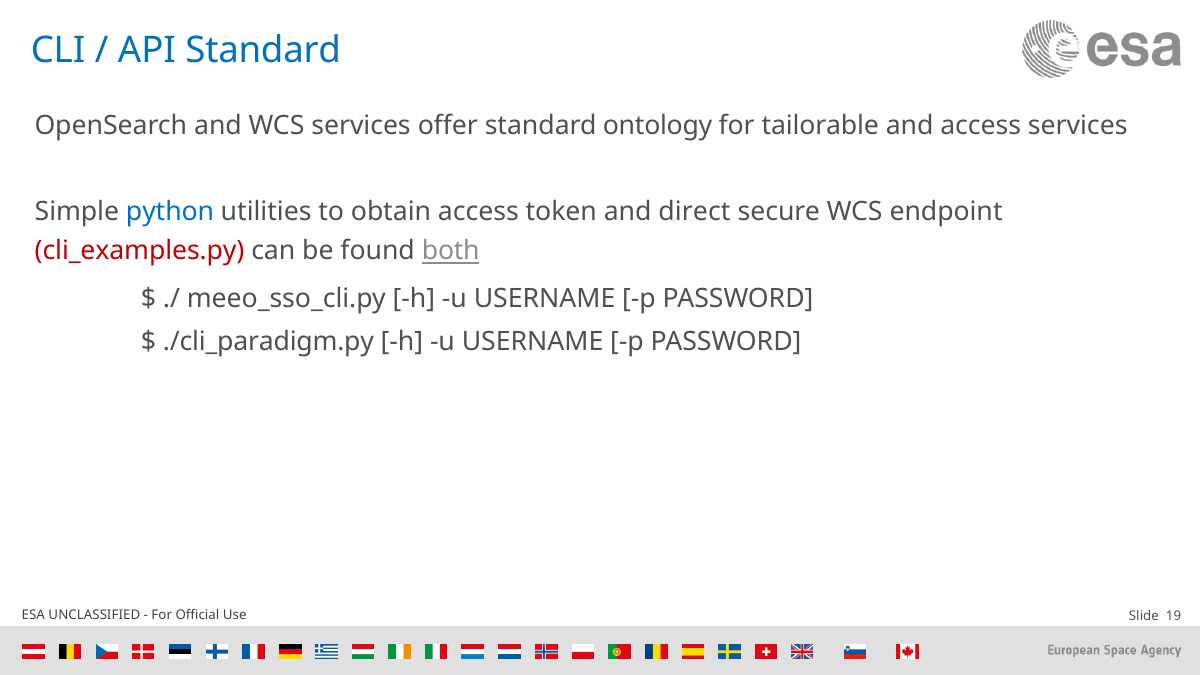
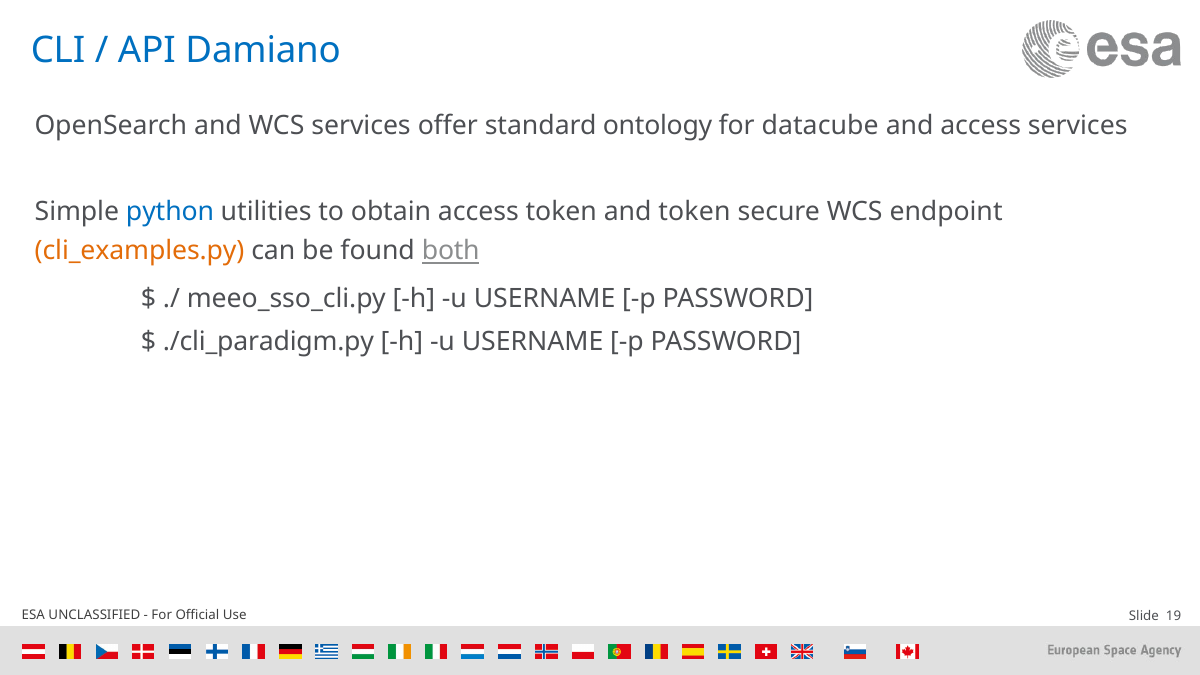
API Standard: Standard -> Damiano
tailorable: tailorable -> datacube
and direct: direct -> token
cli_examples.py colour: red -> orange
